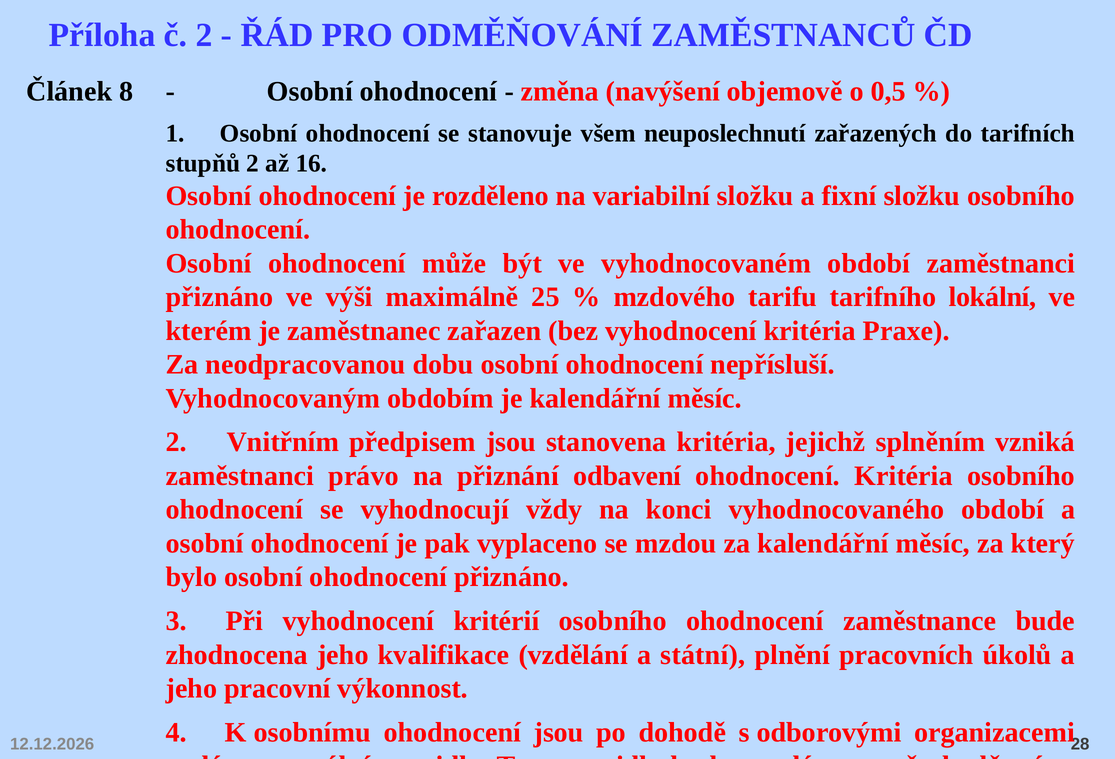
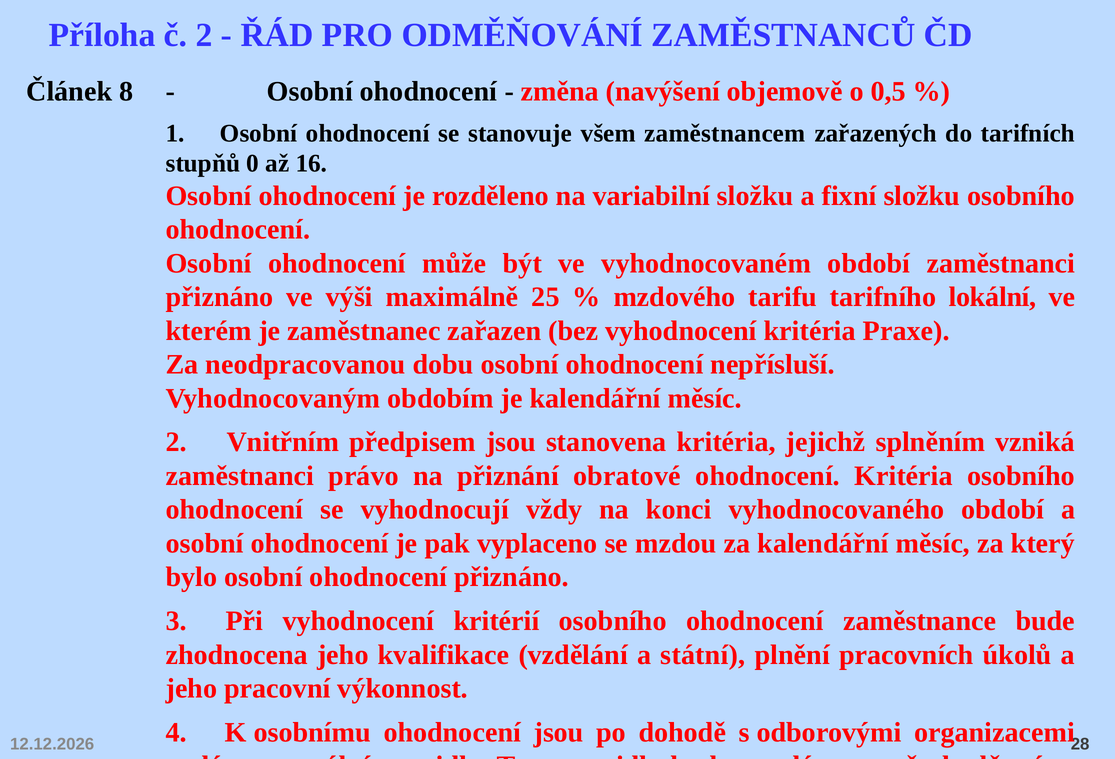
neuposlechnutí: neuposlechnutí -> zaměstnancem
stupňů 2: 2 -> 0
odbavení: odbavení -> obratové
